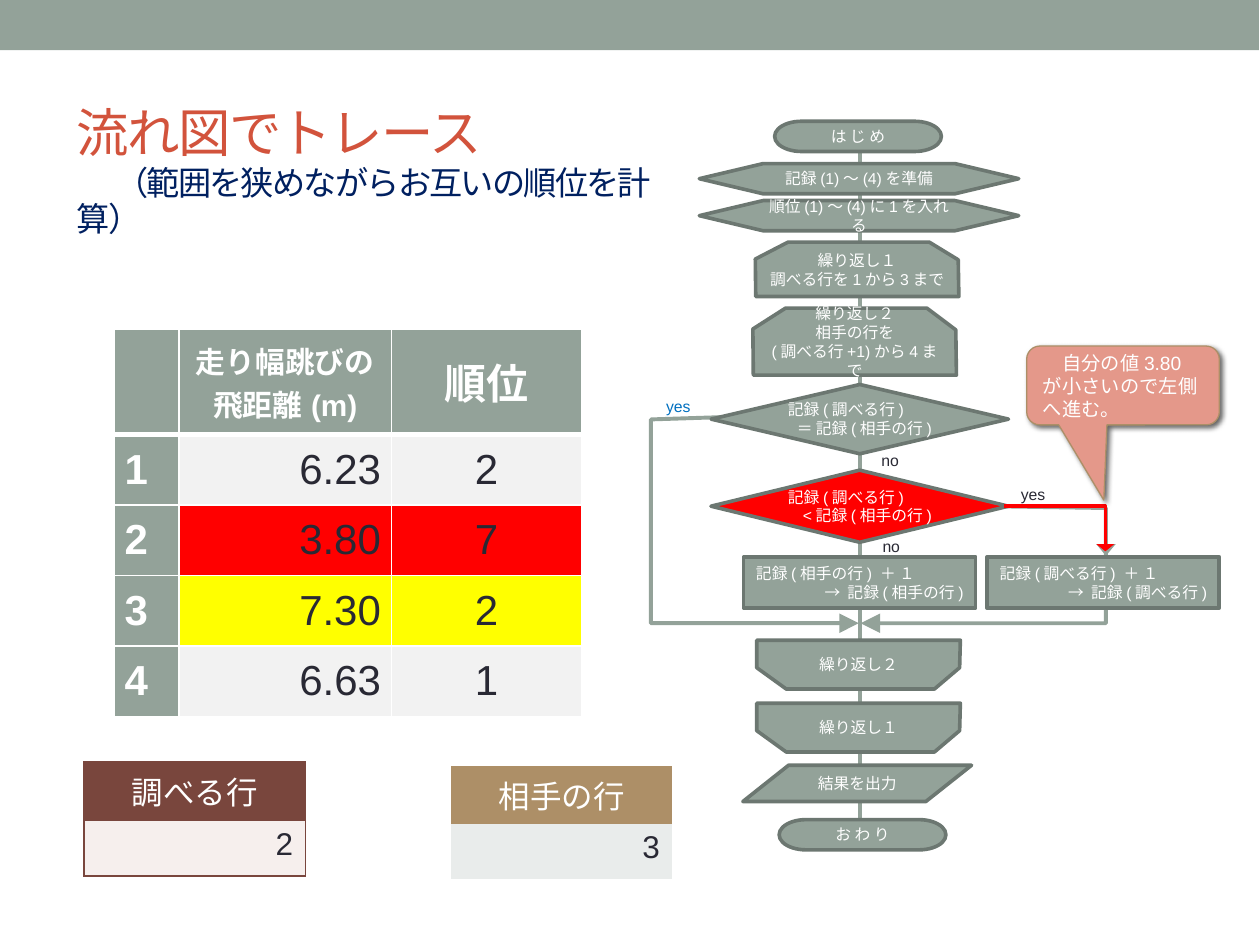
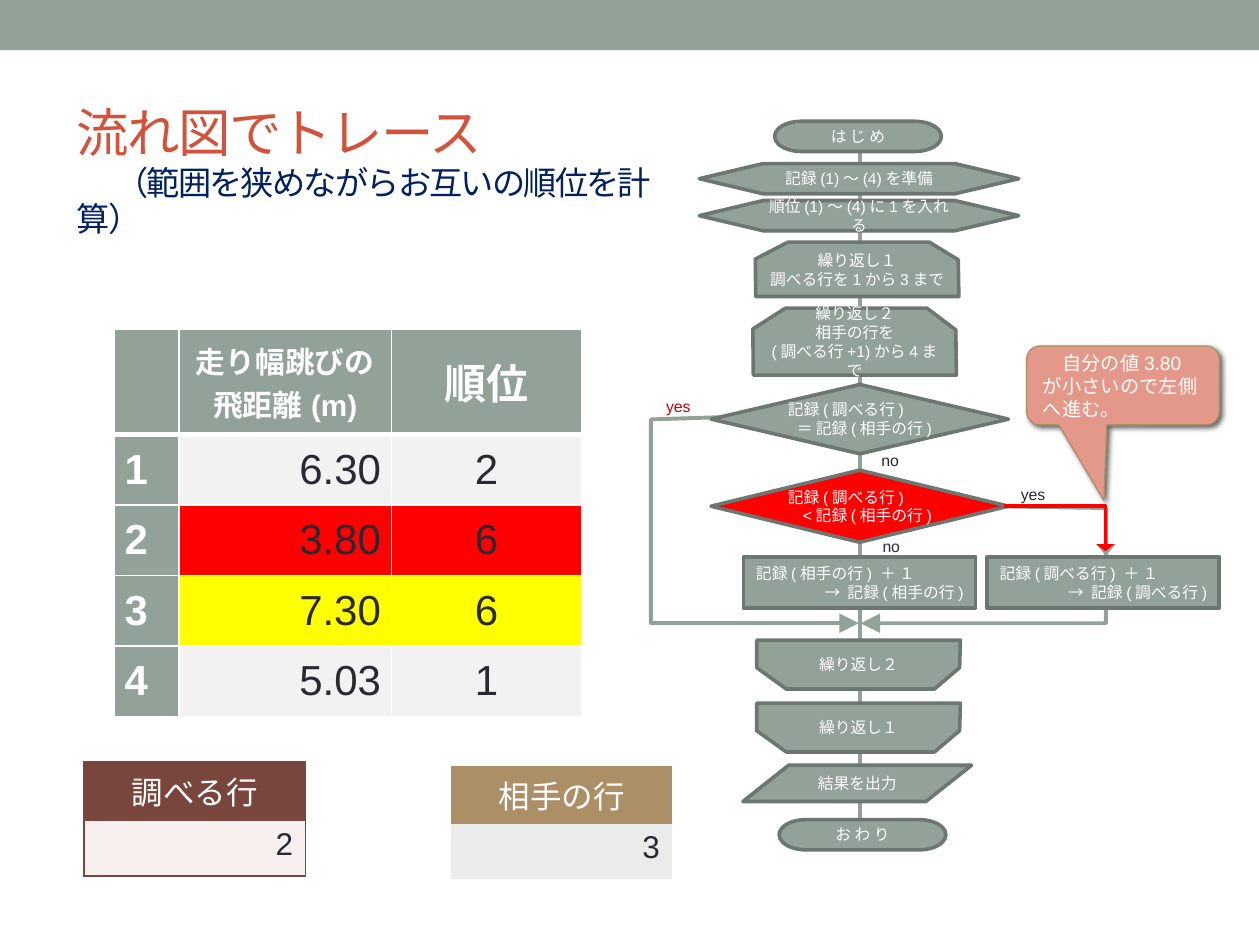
yes at (678, 408) colour: blue -> red
6.23: 6.23 -> 6.30
3.80 7: 7 -> 6
7.30 2: 2 -> 6
6.63: 6.63 -> 5.03
